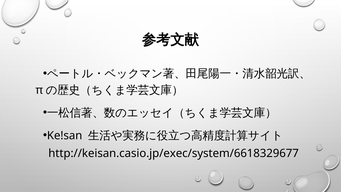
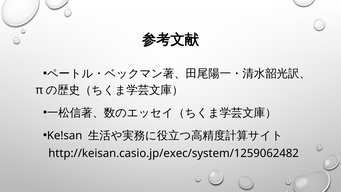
http://keisan.casio.jp/exec/system/6618329677: http://keisan.casio.jp/exec/system/6618329677 -> http://keisan.casio.jp/exec/system/1259062482
